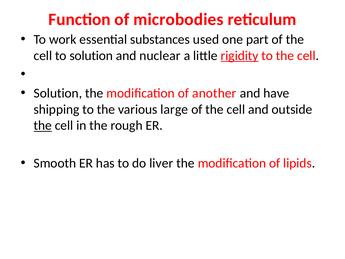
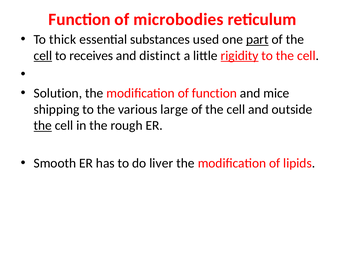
work: work -> thick
part underline: none -> present
cell at (43, 56) underline: none -> present
to solution: solution -> receives
nuclear: nuclear -> distinct
of another: another -> function
have: have -> mice
